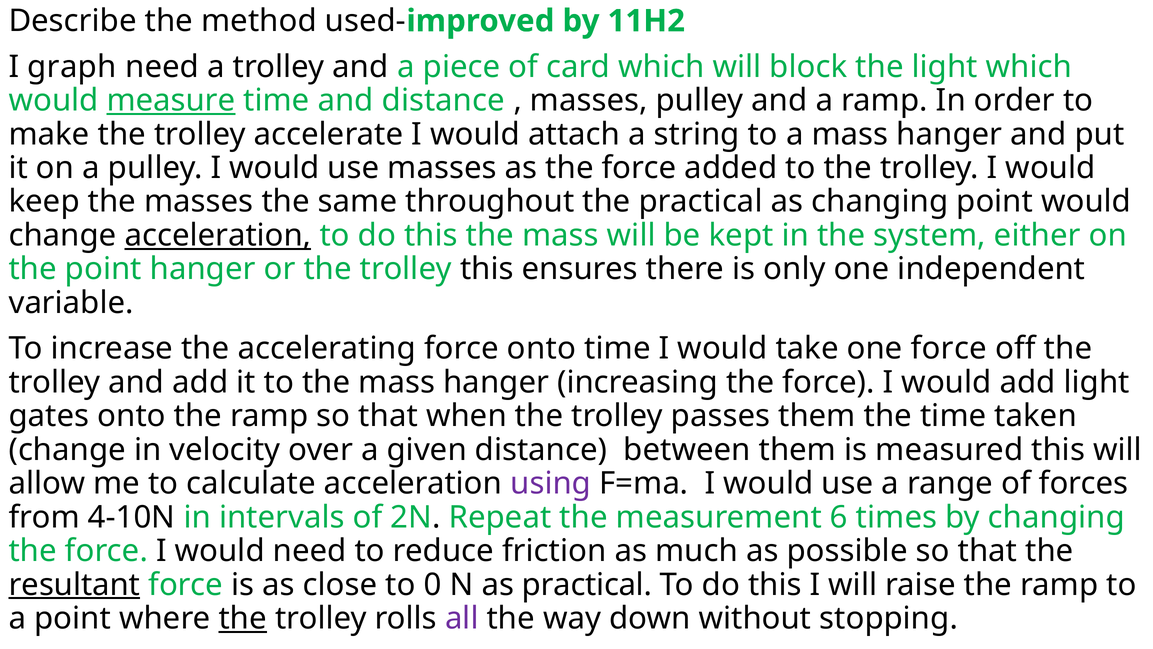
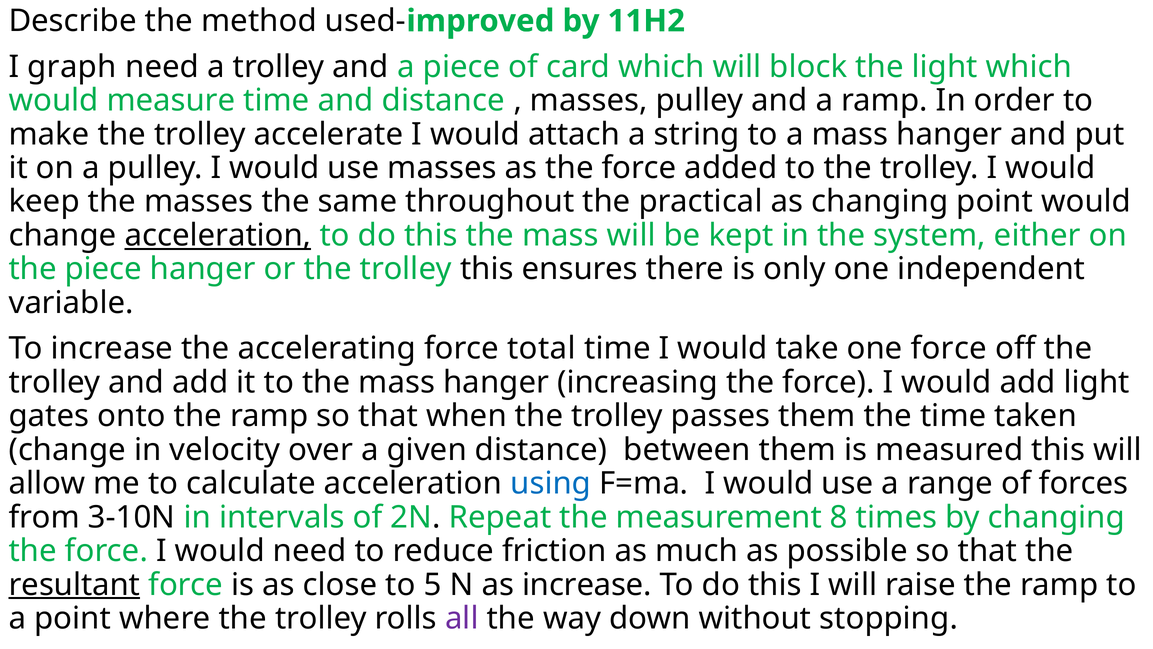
measure underline: present -> none
the point: point -> piece
force onto: onto -> total
using colour: purple -> blue
4-10N: 4-10N -> 3-10N
6: 6 -> 8
0: 0 -> 5
as practical: practical -> increase
the at (243, 618) underline: present -> none
